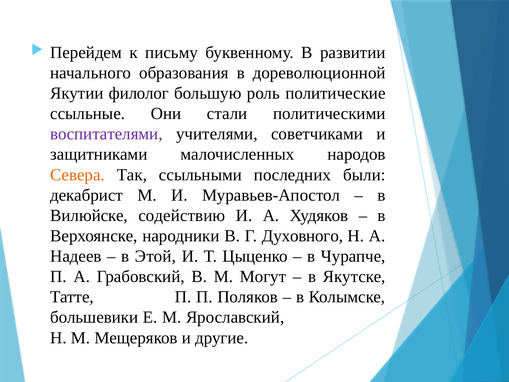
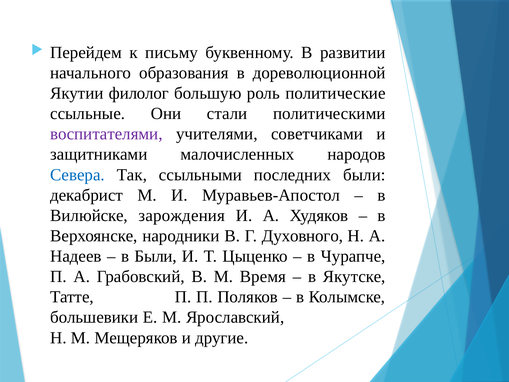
Севера colour: orange -> blue
содействию: содействию -> зарождения
в Этой: Этой -> Были
Могут: Могут -> Время
